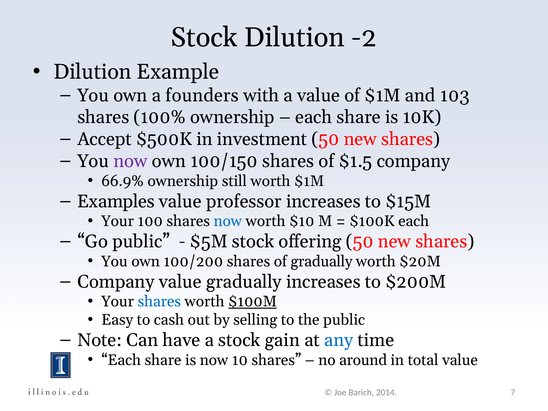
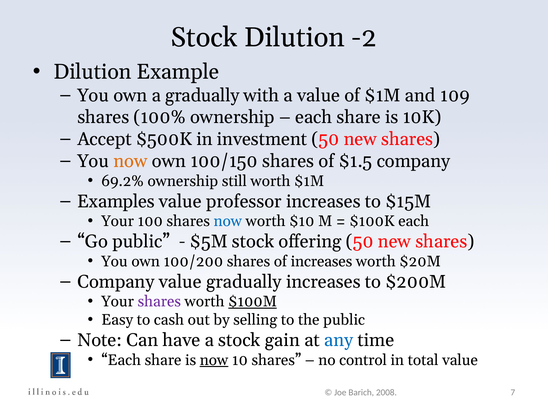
a founders: founders -> gradually
103: 103 -> 109
now at (130, 161) colour: purple -> orange
66.9%: 66.9% -> 69.2%
of gradually: gradually -> increases
shares at (159, 302) colour: blue -> purple
now at (214, 360) underline: none -> present
around: around -> control
2014: 2014 -> 2008
